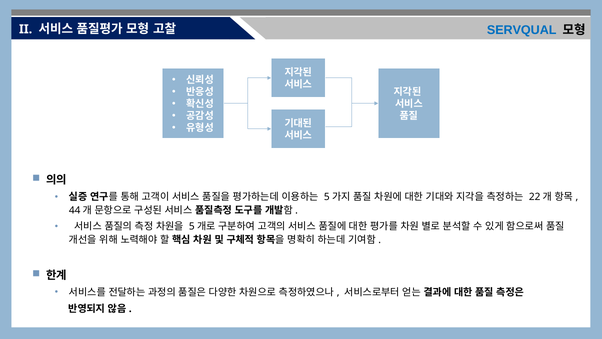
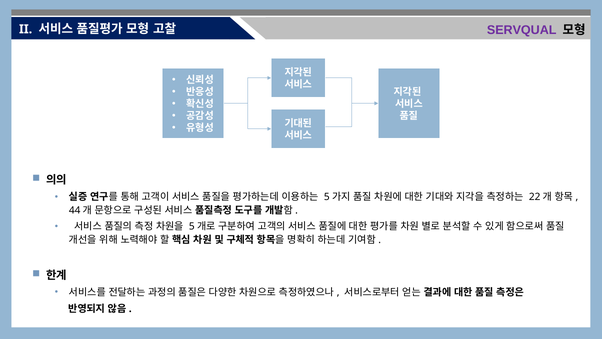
SERVQUAL colour: blue -> purple
